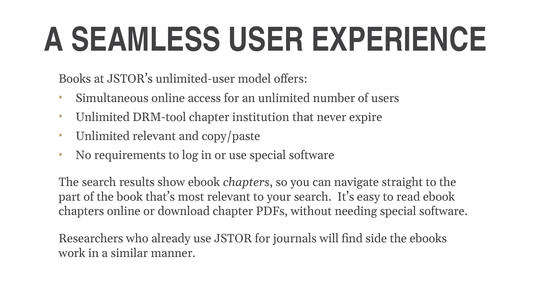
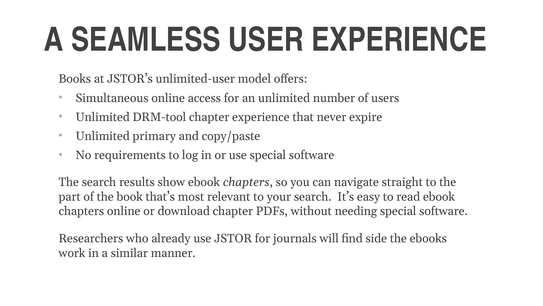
chapter institution: institution -> experience
Unlimited relevant: relevant -> primary
